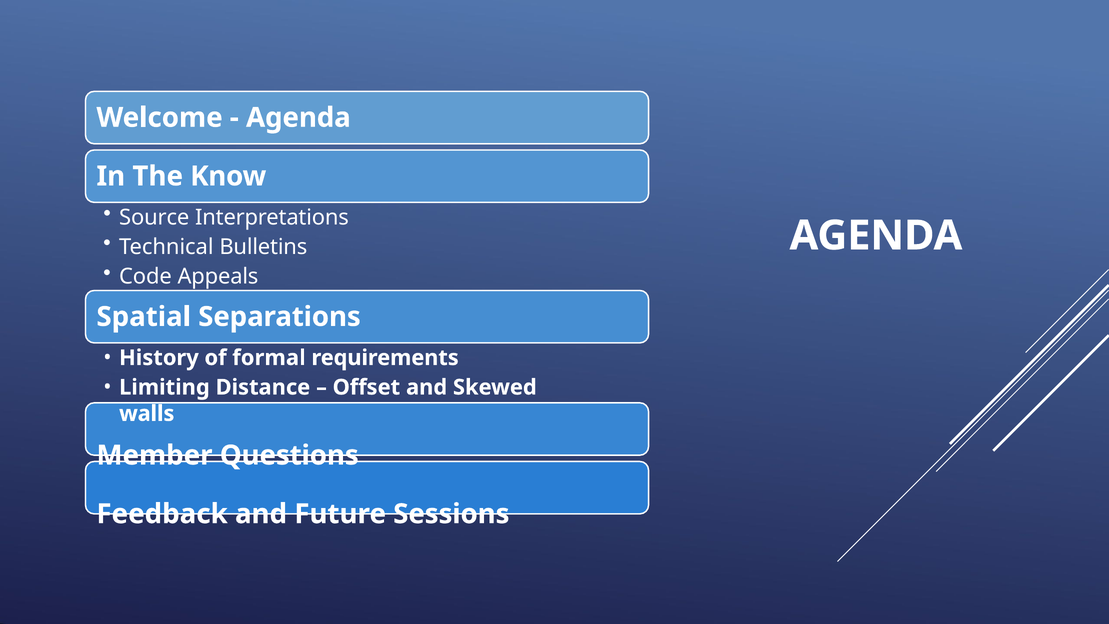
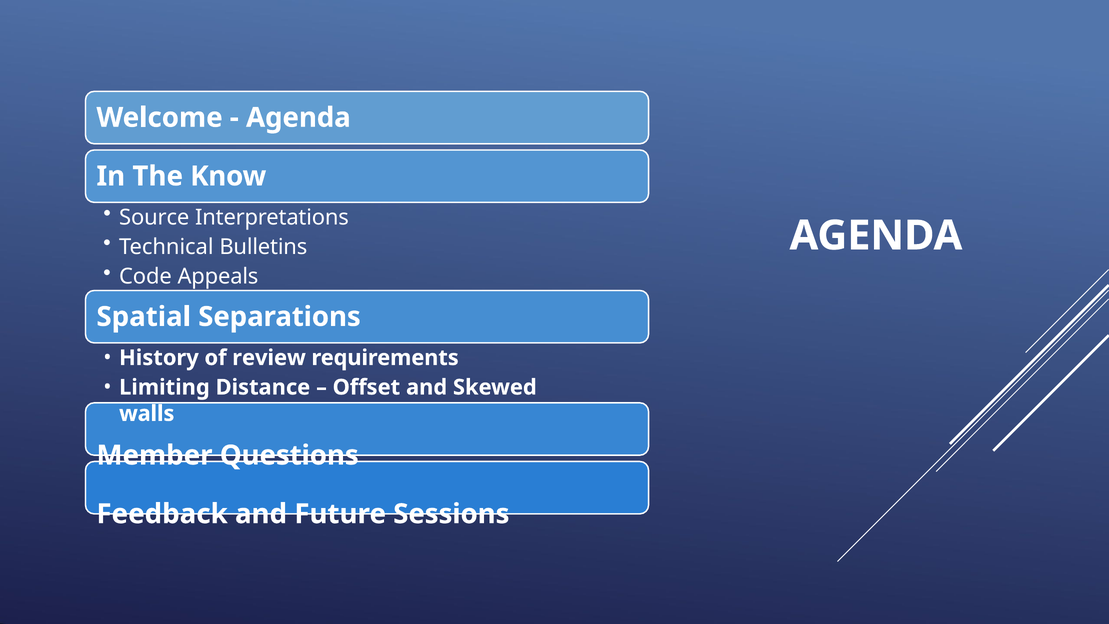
formal: formal -> review
